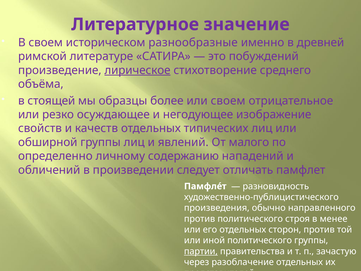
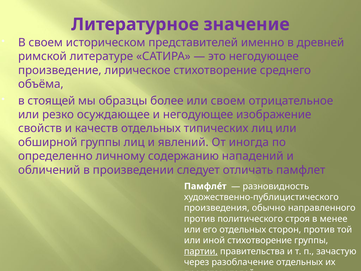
историческом разнообразные: разнообразные -> представителей
это побуждений: побуждений -> негодующее
лирическое underline: present -> none
малого: малого -> иногда
иной политического: политического -> стихотворение
